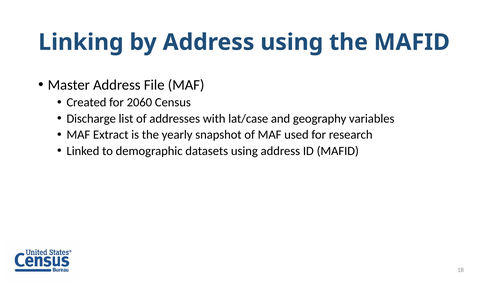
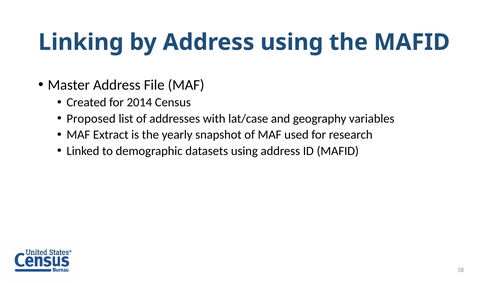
2060: 2060 -> 2014
Discharge: Discharge -> Proposed
